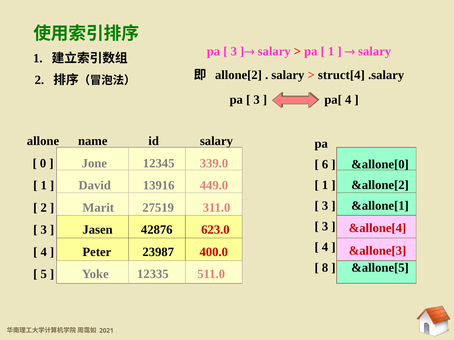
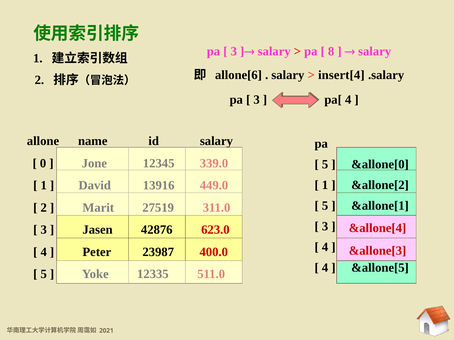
1 at (331, 51): 1 -> 8
allone[2: allone[2 -> allone[6
struct[4: struct[4 -> insert[4
6 at (325, 165): 6 -> 5
3 at (325, 206): 3 -> 5
8 at (325, 268): 8 -> 4
